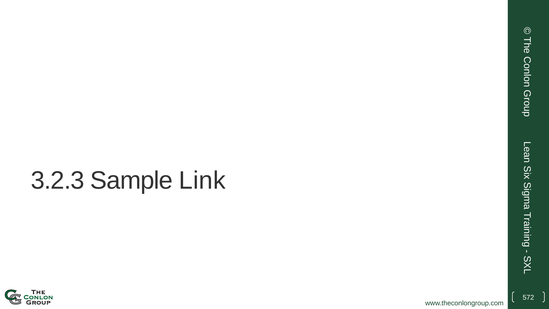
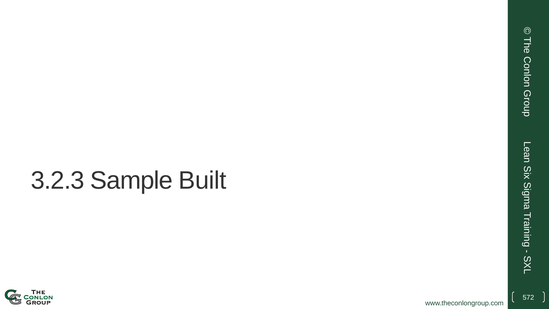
Link: Link -> Built
